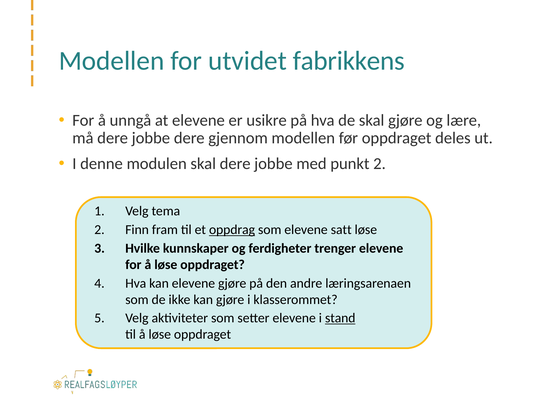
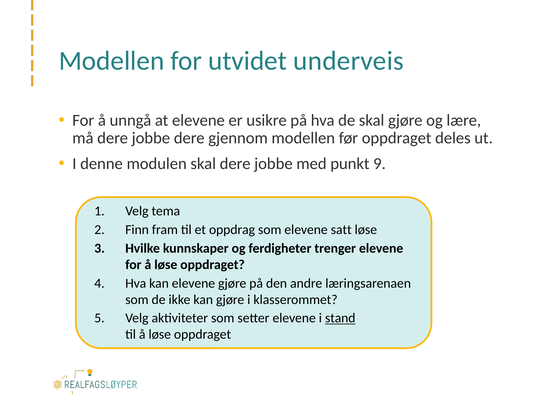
fabrikkens: fabrikkens -> underveis
punkt 2: 2 -> 9
oppdrag underline: present -> none
